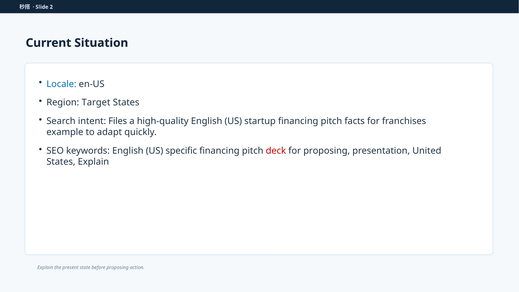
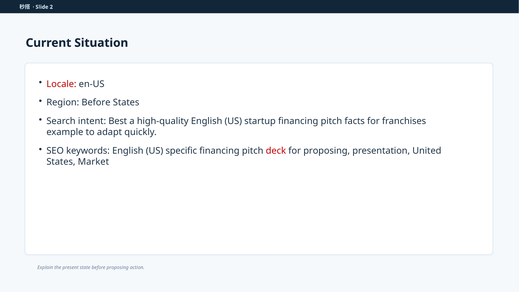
Locale colour: blue -> red
Region Target: Target -> Before
Files: Files -> Best
States Explain: Explain -> Market
